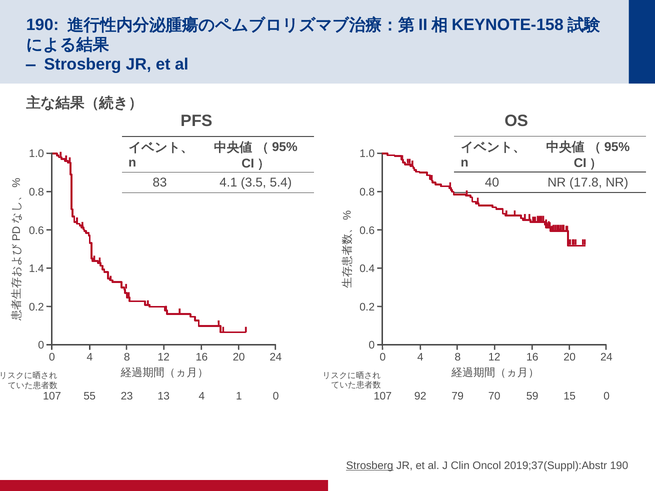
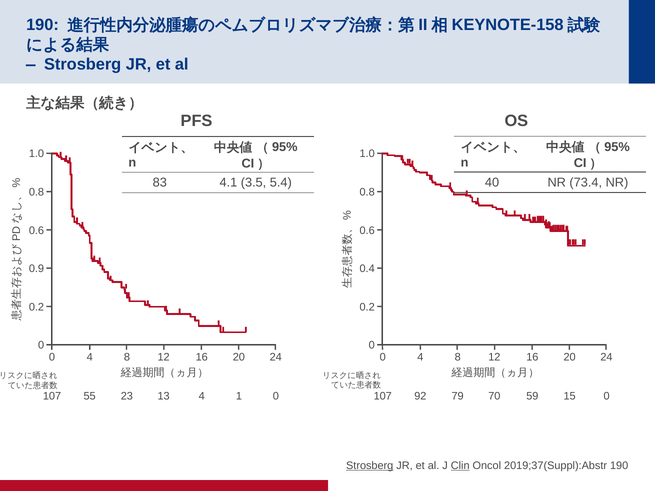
17.8: 17.8 -> 73.4
1.4: 1.4 -> 0.9
Clin underline: none -> present
